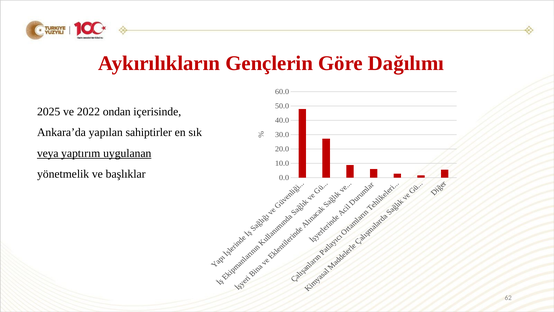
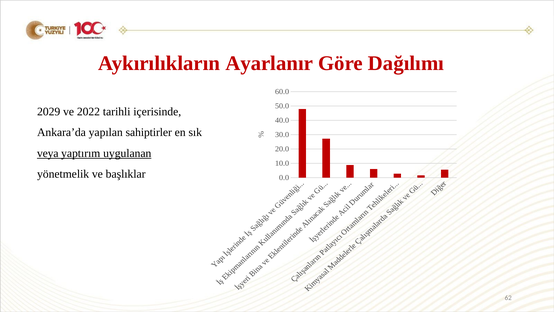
Gençlerin: Gençlerin -> Ayarlanır
2025: 2025 -> 2029
ondan: ondan -> tarihli
